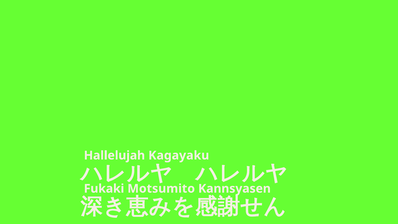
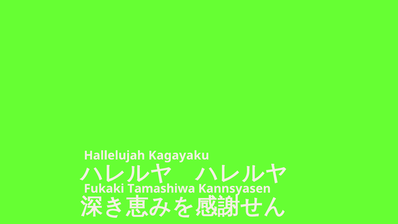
Motsumito: Motsumito -> Tamashiwa
